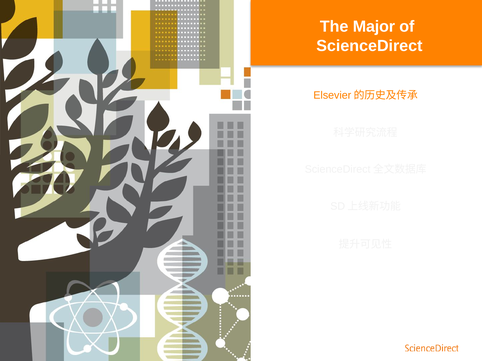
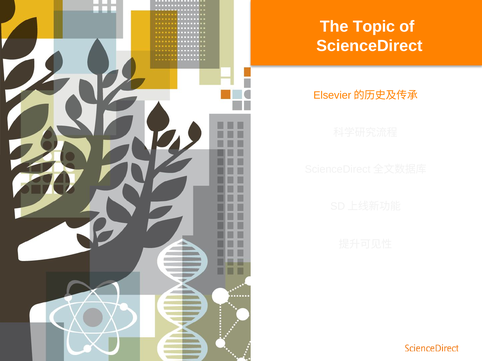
Major: Major -> Topic
